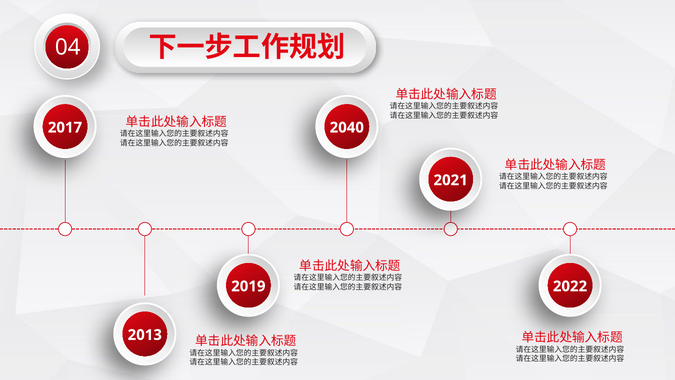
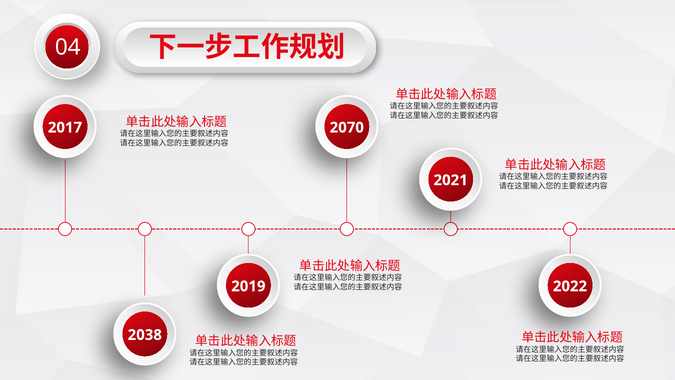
2040: 2040 -> 2070
2013: 2013 -> 2038
